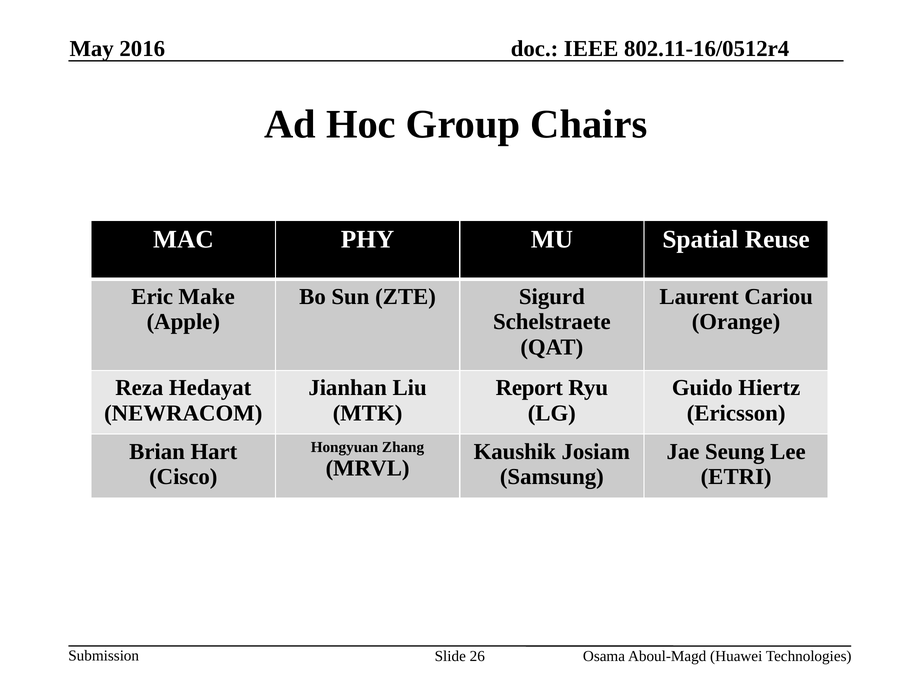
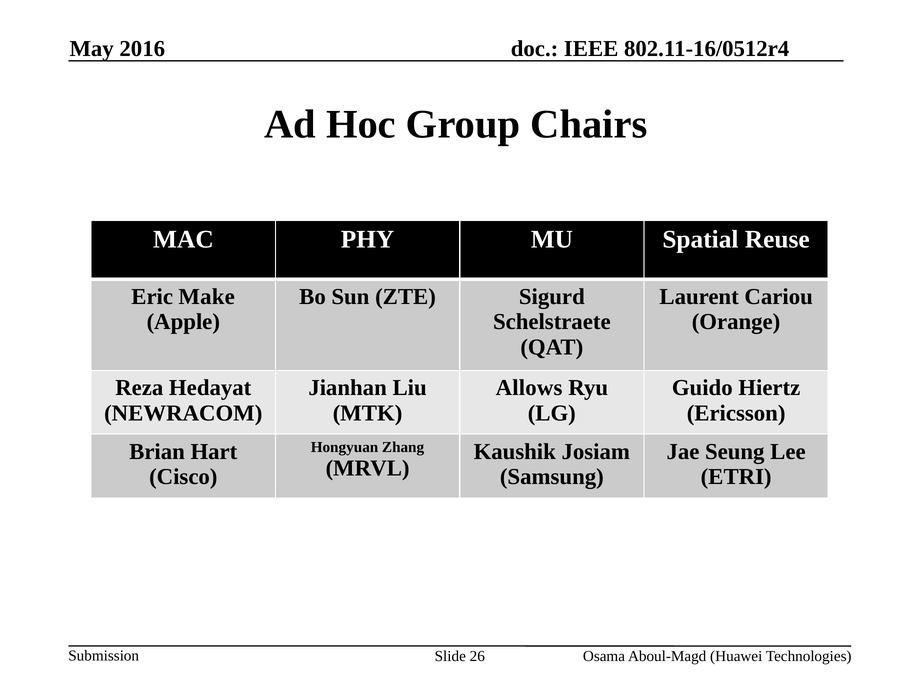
Report: Report -> Allows
